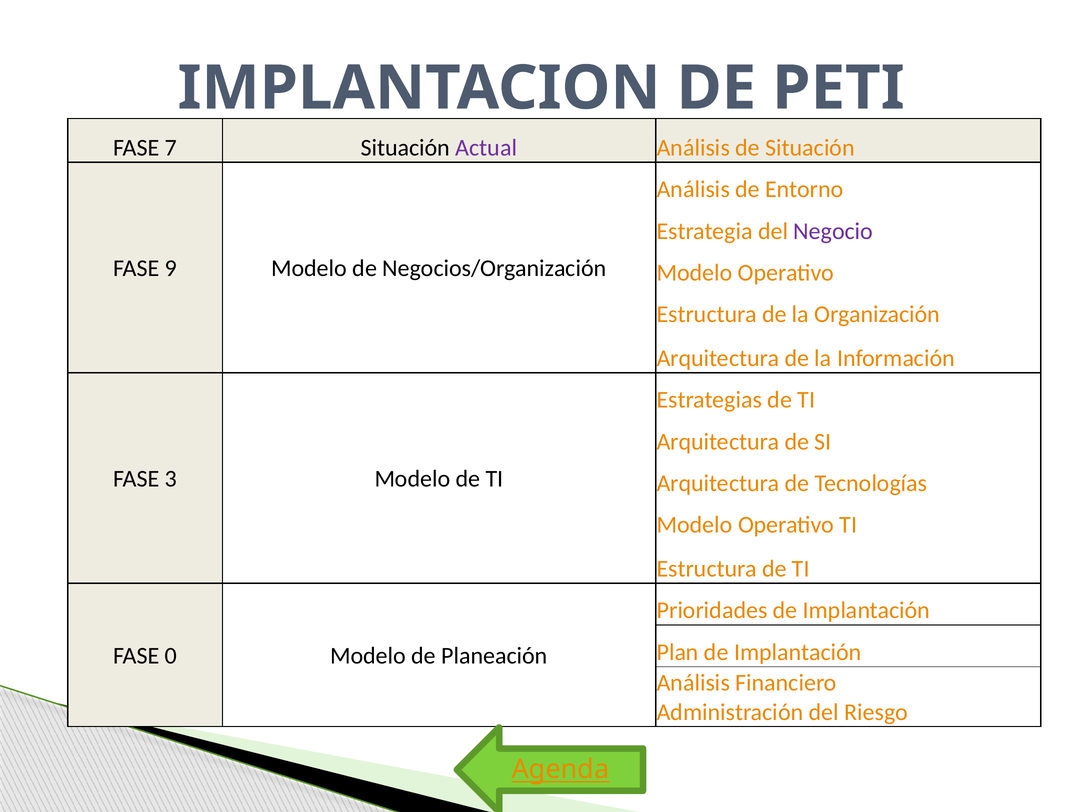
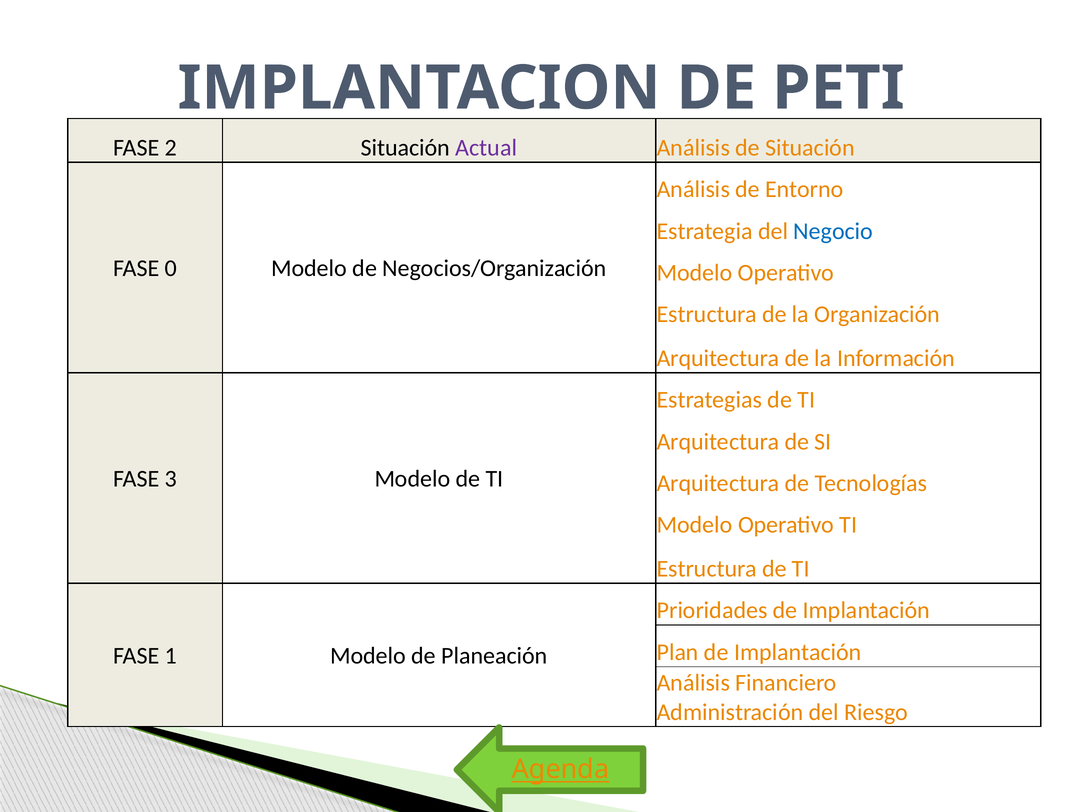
7: 7 -> 2
Negocio colour: purple -> blue
9: 9 -> 0
0: 0 -> 1
